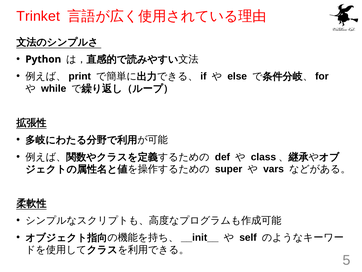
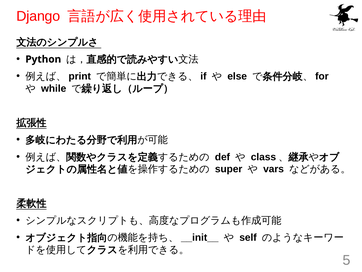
Trinket: Trinket -> Django
